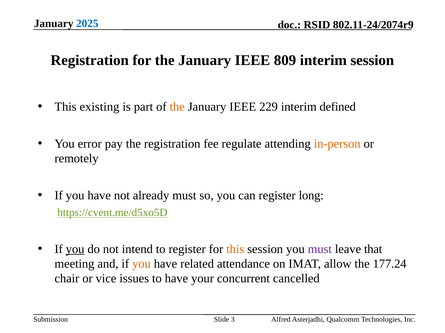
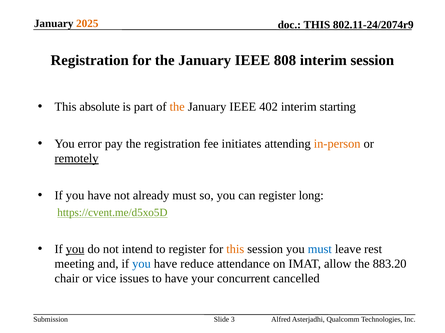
2025 colour: blue -> orange
RSID at (317, 25): RSID -> THIS
809: 809 -> 808
existing: existing -> absolute
229: 229 -> 402
defined: defined -> starting
regulate: regulate -> initiates
remotely underline: none -> present
must at (320, 250) colour: purple -> blue
that: that -> rest
you at (141, 264) colour: orange -> blue
related: related -> reduce
177.24: 177.24 -> 883.20
